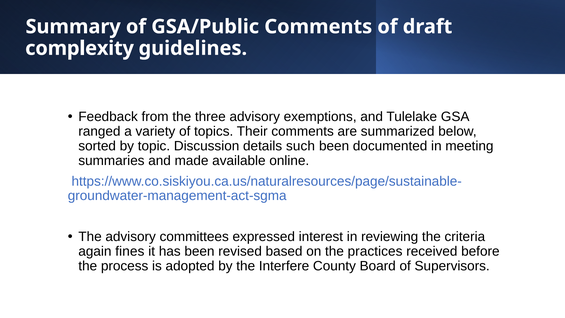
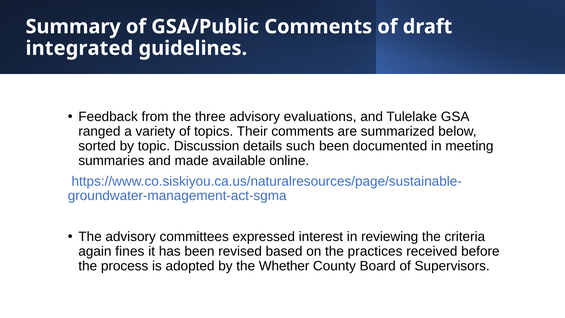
complexity: complexity -> integrated
exemptions: exemptions -> evaluations
Interfere: Interfere -> Whether
